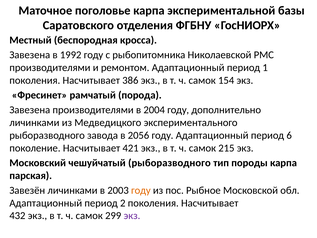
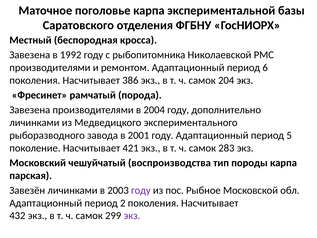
1: 1 -> 6
154: 154 -> 204
2056: 2056 -> 2001
6: 6 -> 5
215: 215 -> 283
чешуйчатый рыборазводного: рыборазводного -> воспроизводства
году at (141, 190) colour: orange -> purple
